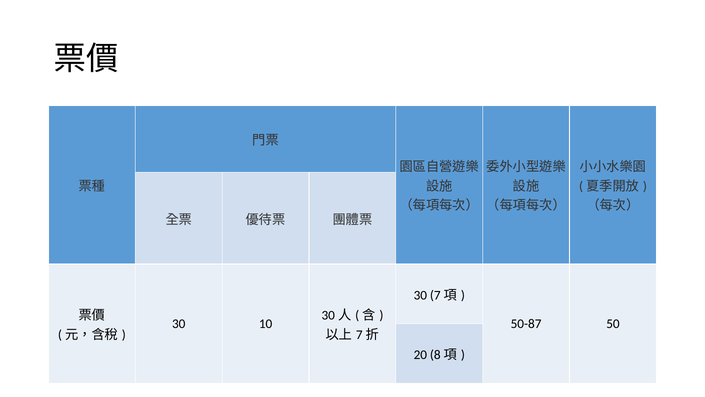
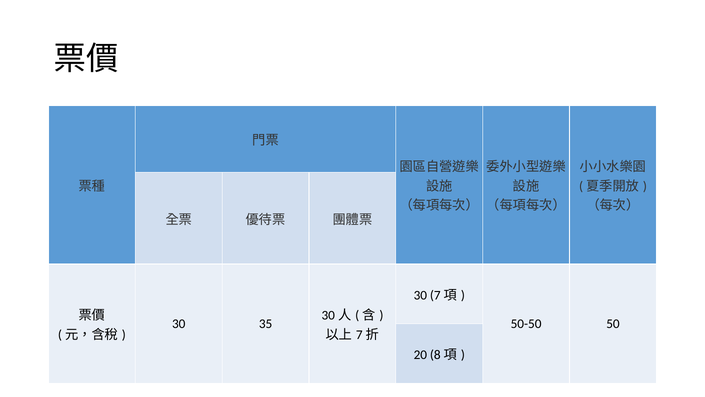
10: 10 -> 35
50-87: 50-87 -> 50-50
